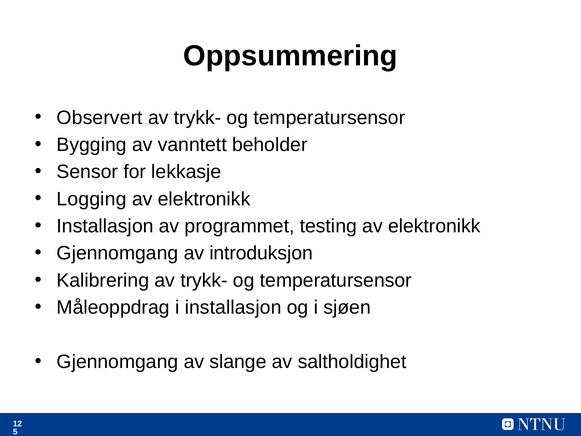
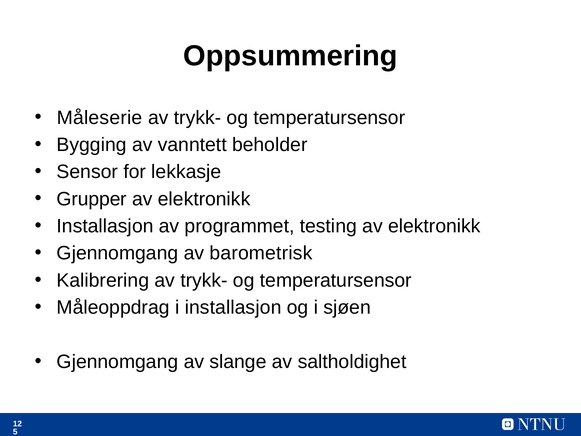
Observert: Observert -> Måleserie
Logging: Logging -> Grupper
introduksjon: introduksjon -> barometrisk
